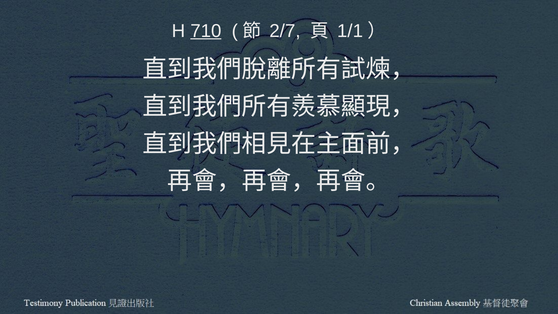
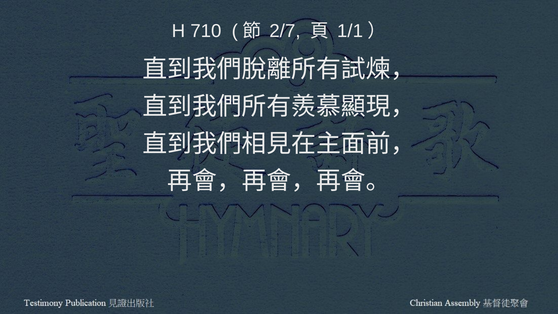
710 underline: present -> none
